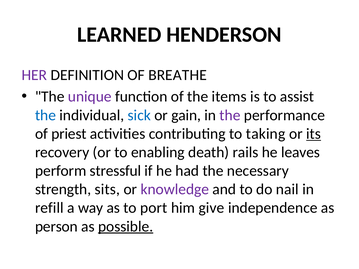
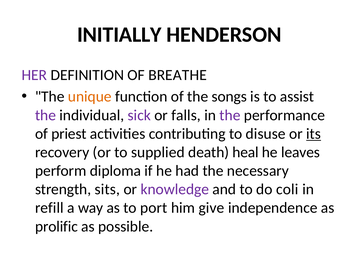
LEARNED: LEARNED -> INITIALLY
unique colour: purple -> orange
items: items -> songs
the at (45, 115) colour: blue -> purple
sick colour: blue -> purple
gain: gain -> falls
taking: taking -> disuse
enabling: enabling -> supplied
rails: rails -> heal
stressful: stressful -> diploma
nail: nail -> coli
person: person -> prolific
possible underline: present -> none
